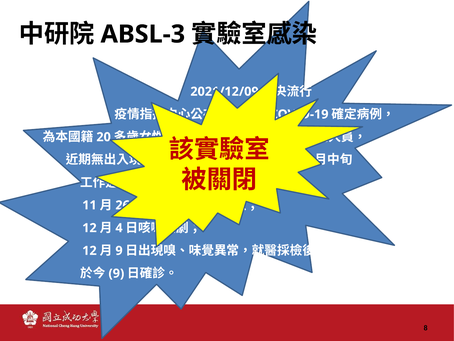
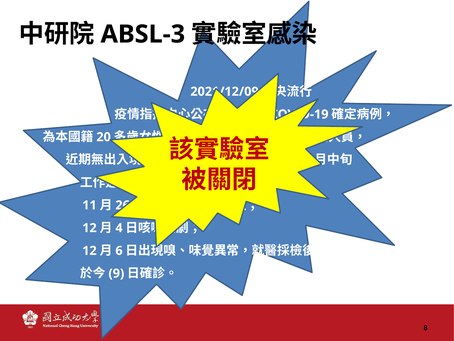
9 at (119, 250): 9 -> 6
